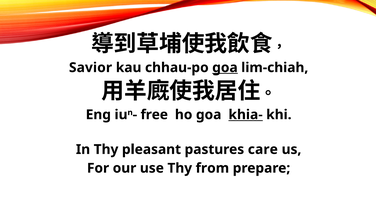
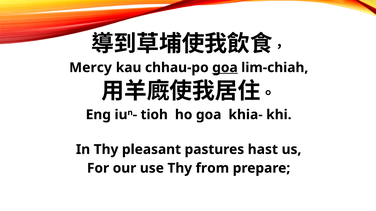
Savior: Savior -> Mercy
free: free -> tioh
khia- underline: present -> none
care: care -> hast
